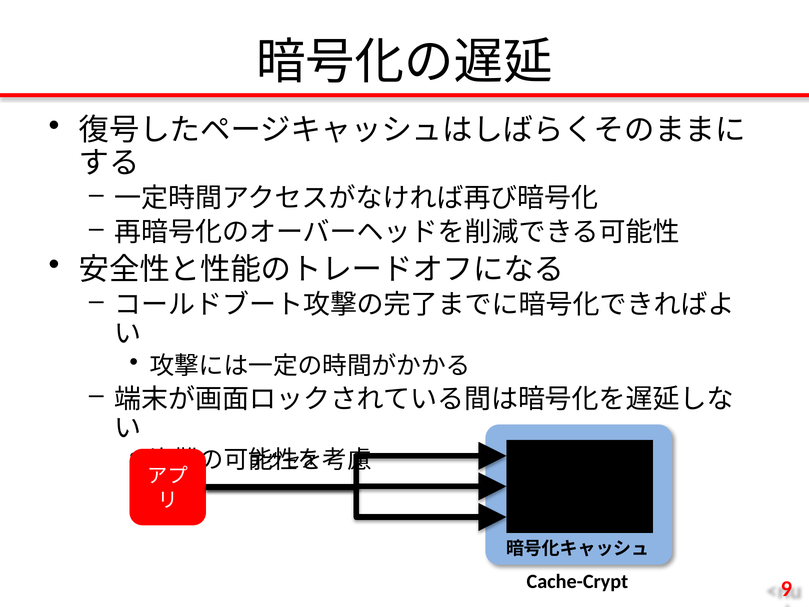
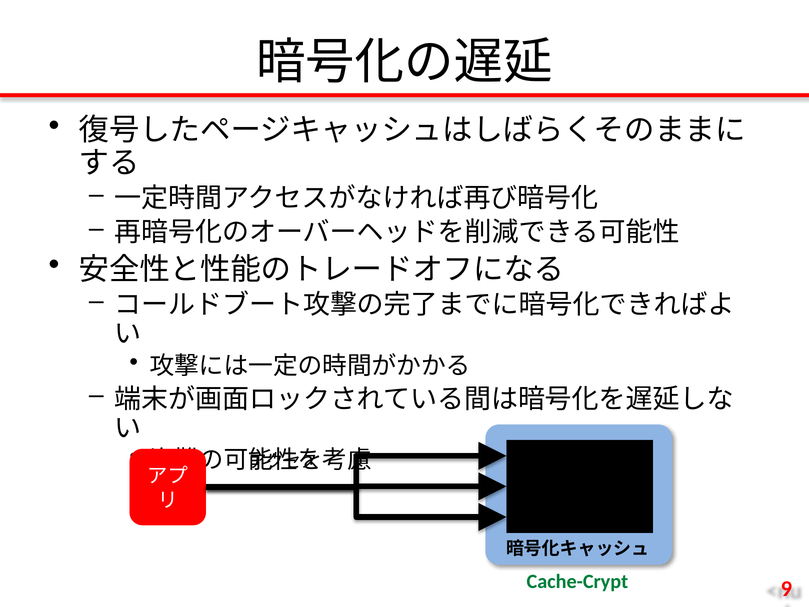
Cache-Crypt colour: black -> green
